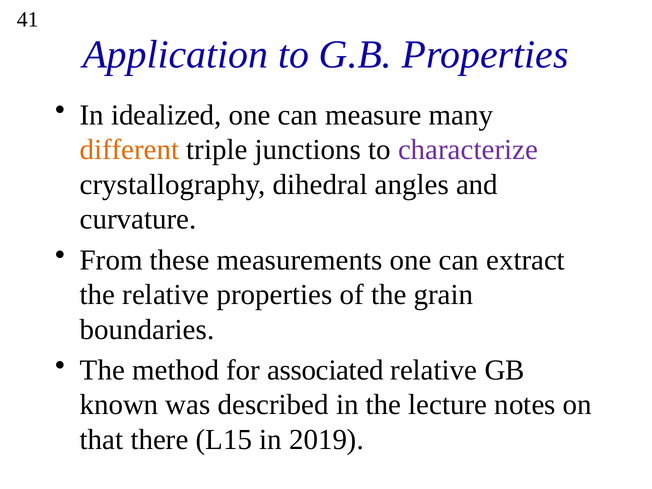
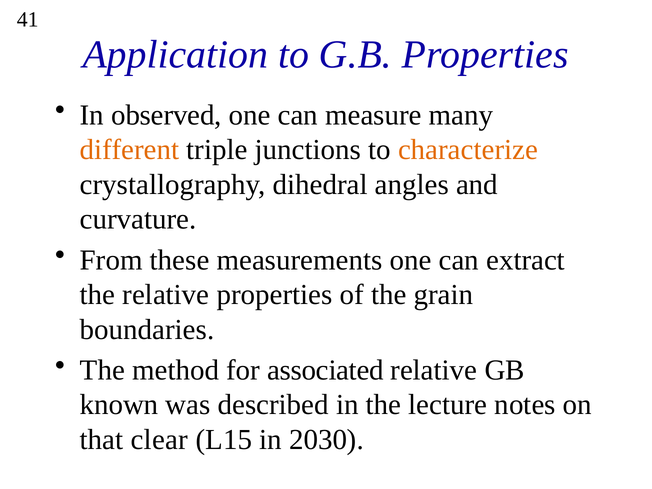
idealized: idealized -> observed
characterize colour: purple -> orange
there: there -> clear
2019: 2019 -> 2030
